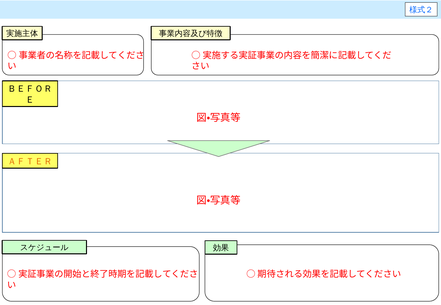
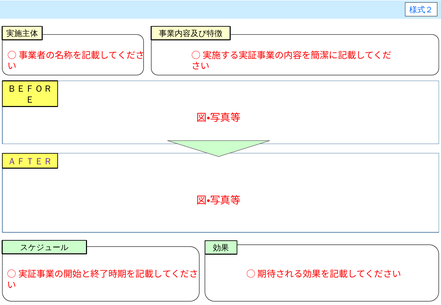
ＡＦＴＥＲ colour: orange -> purple
